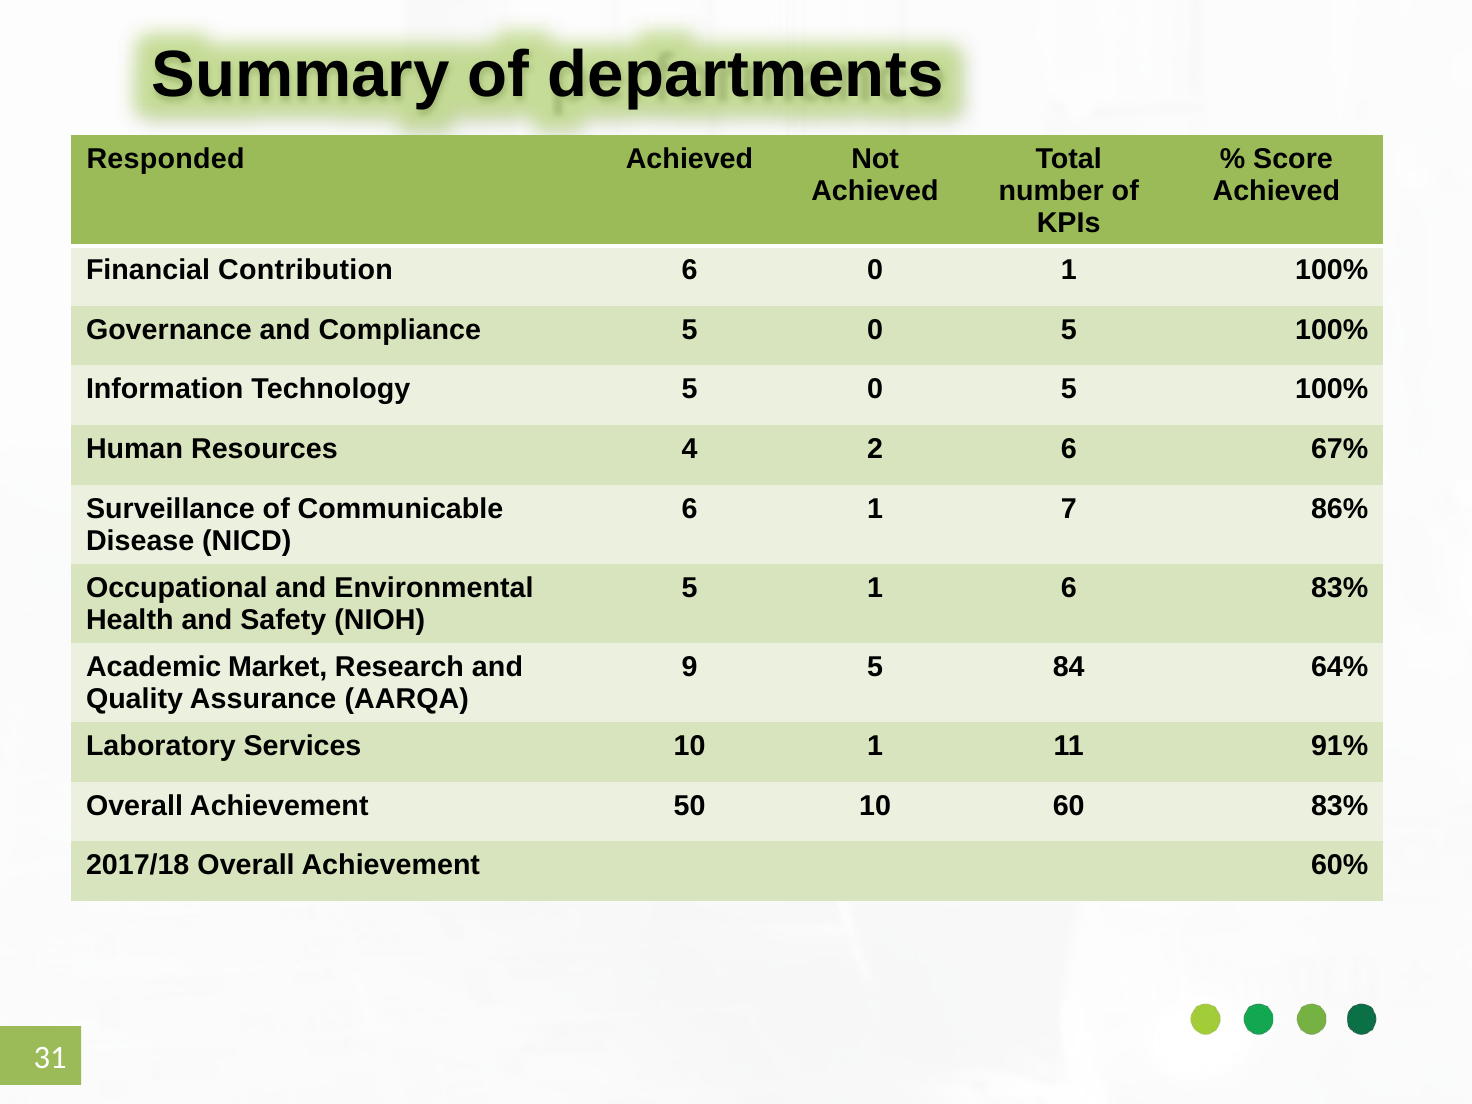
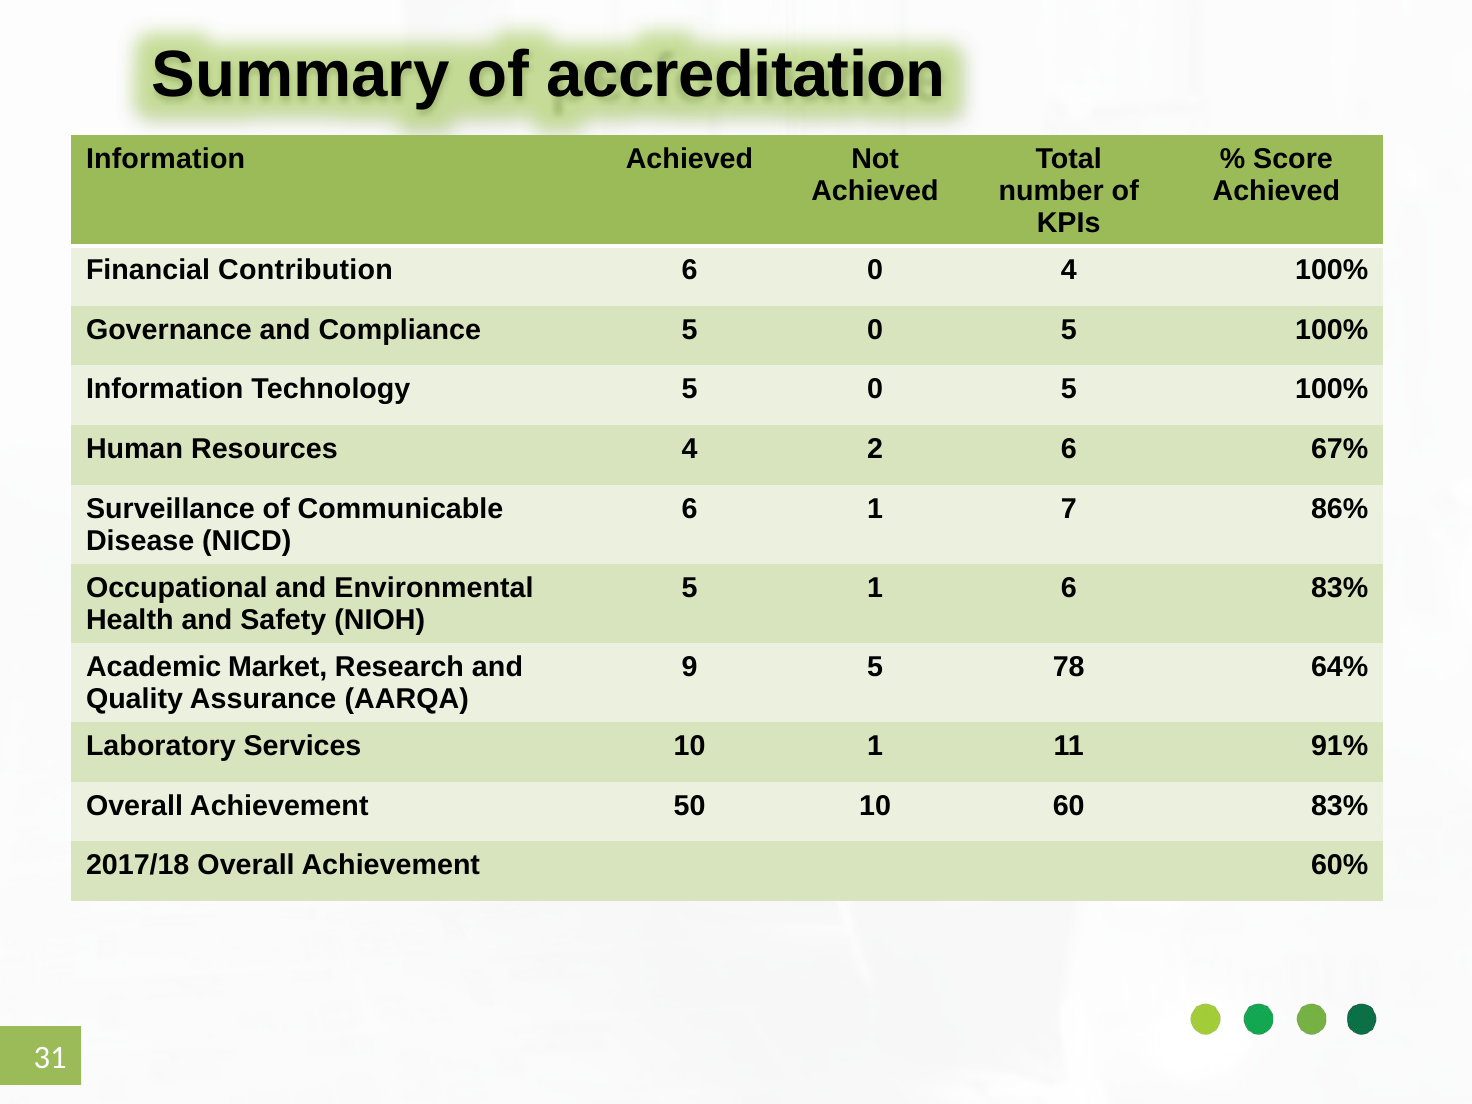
departments: departments -> accreditation
Responded at (166, 159): Responded -> Information
0 1: 1 -> 4
84: 84 -> 78
